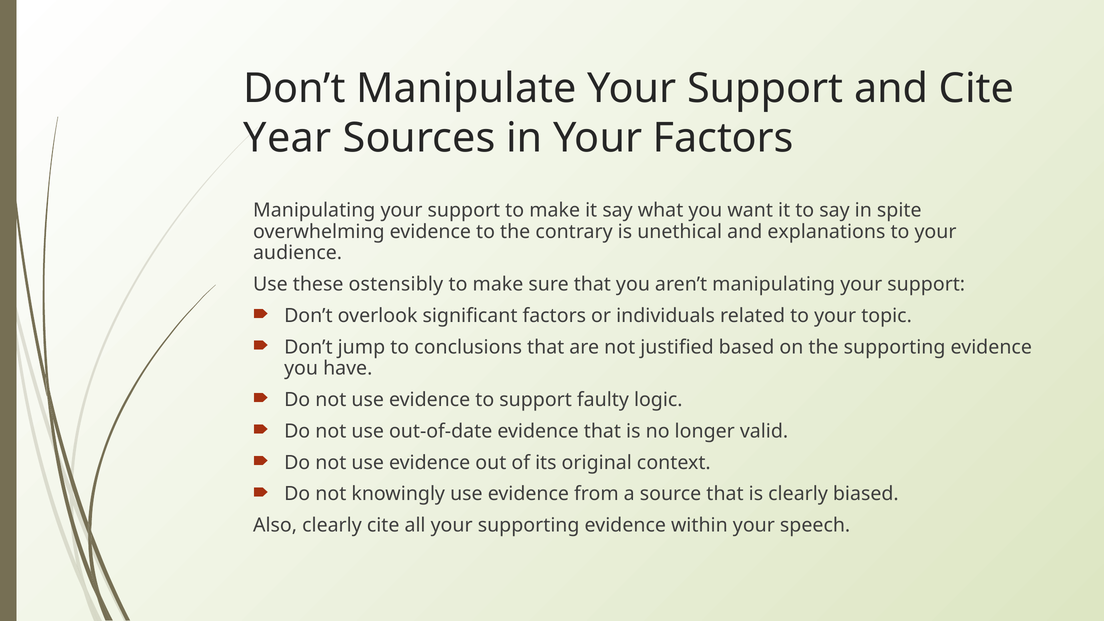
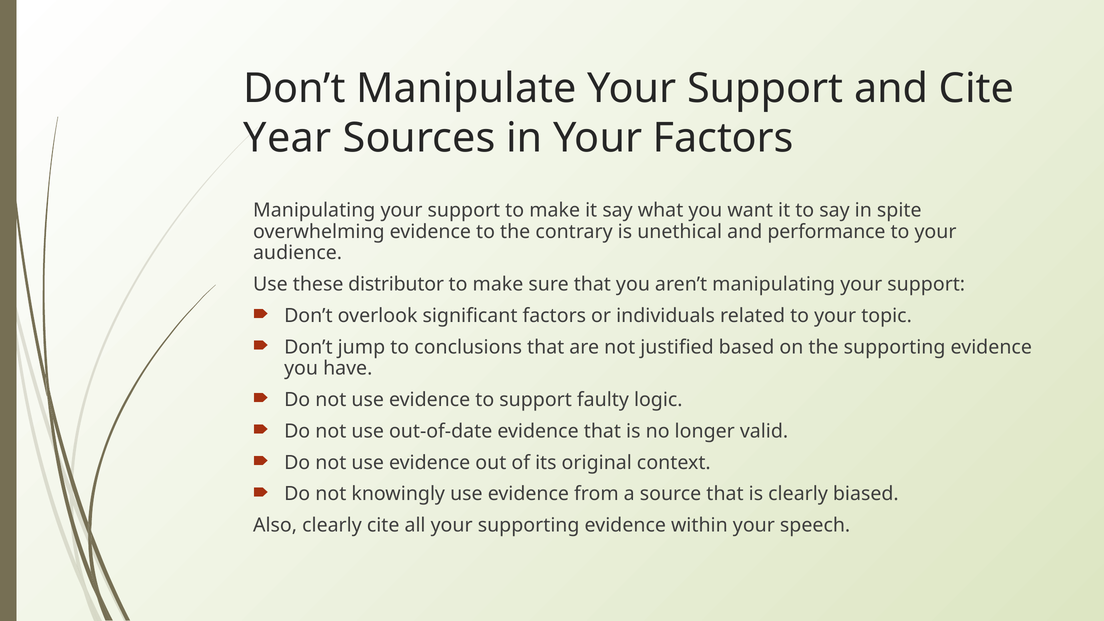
explanations: explanations -> performance
ostensibly: ostensibly -> distributor
